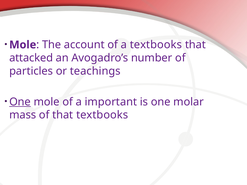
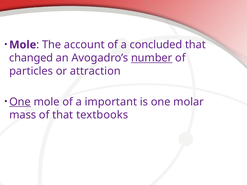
a textbooks: textbooks -> concluded
attacked: attacked -> changed
number underline: none -> present
teachings: teachings -> attraction
